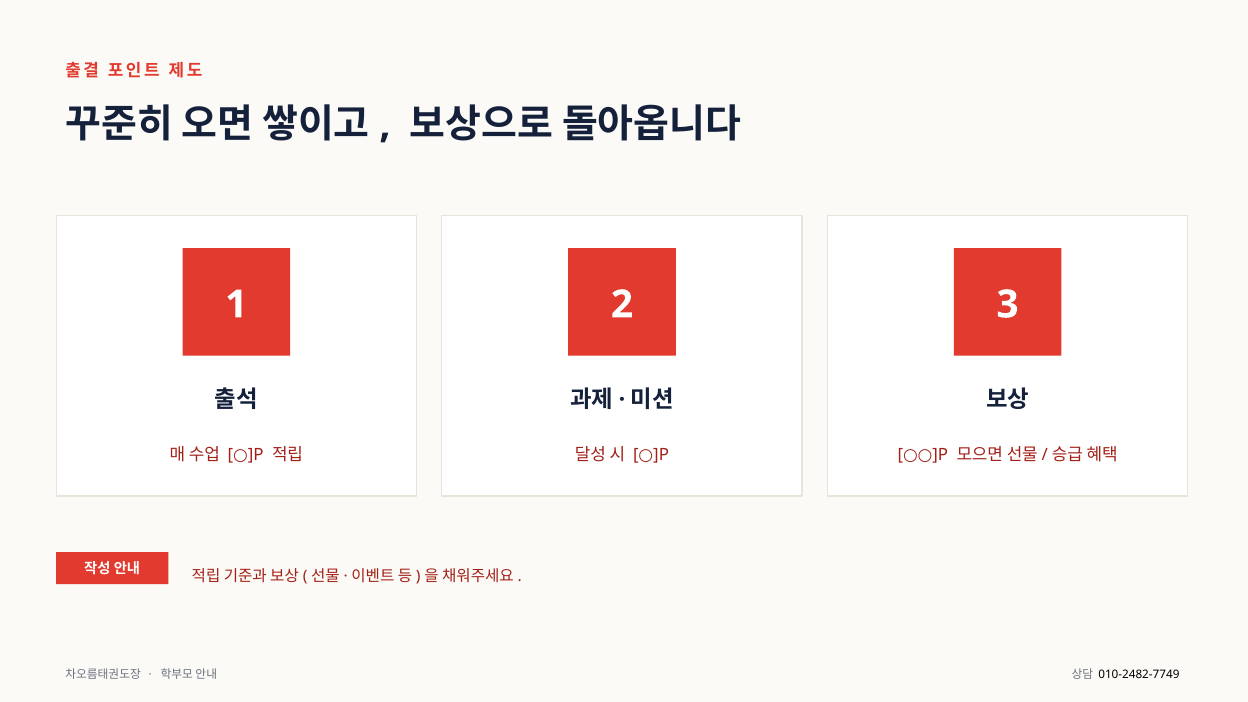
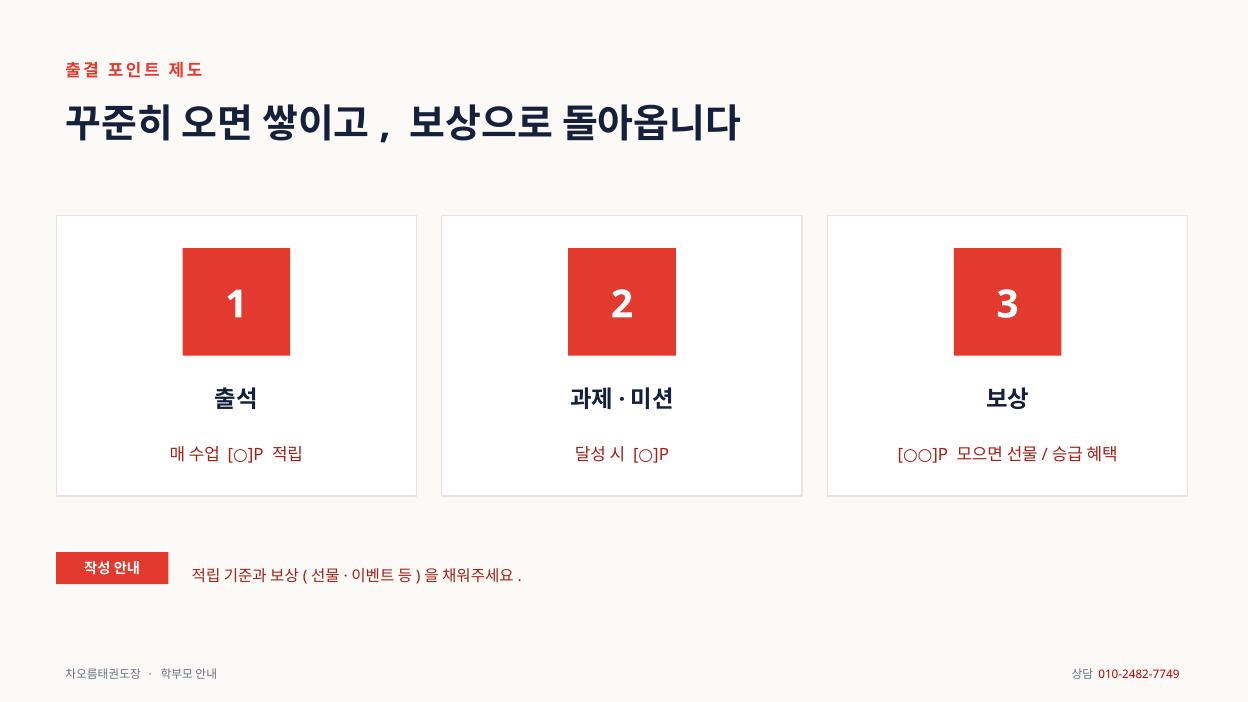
010-2482-7749 colour: black -> red
